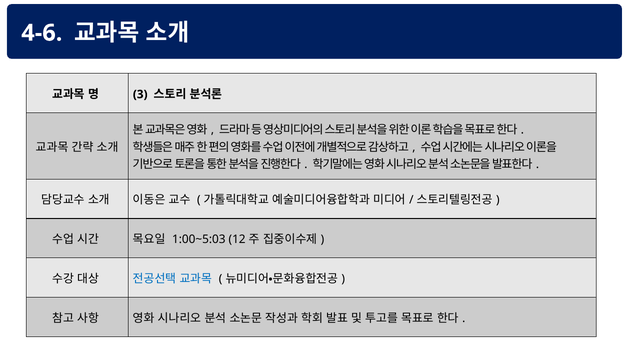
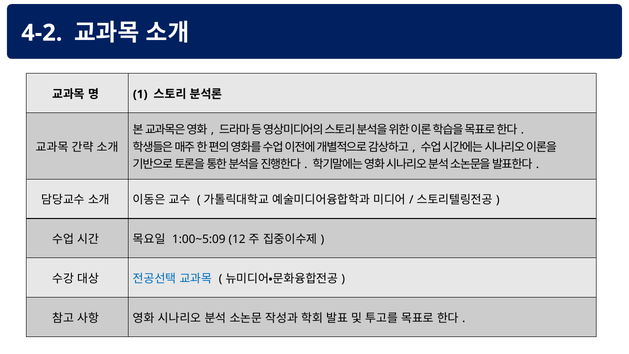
4-6: 4-6 -> 4-2
3: 3 -> 1
1:00~5:03: 1:00~5:03 -> 1:00~5:09
